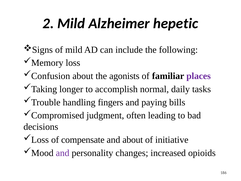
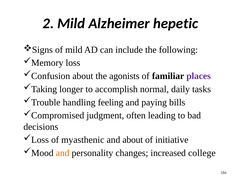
fingers: fingers -> feeling
compensate: compensate -> myasthenic
and at (63, 153) colour: purple -> orange
opioids: opioids -> college
